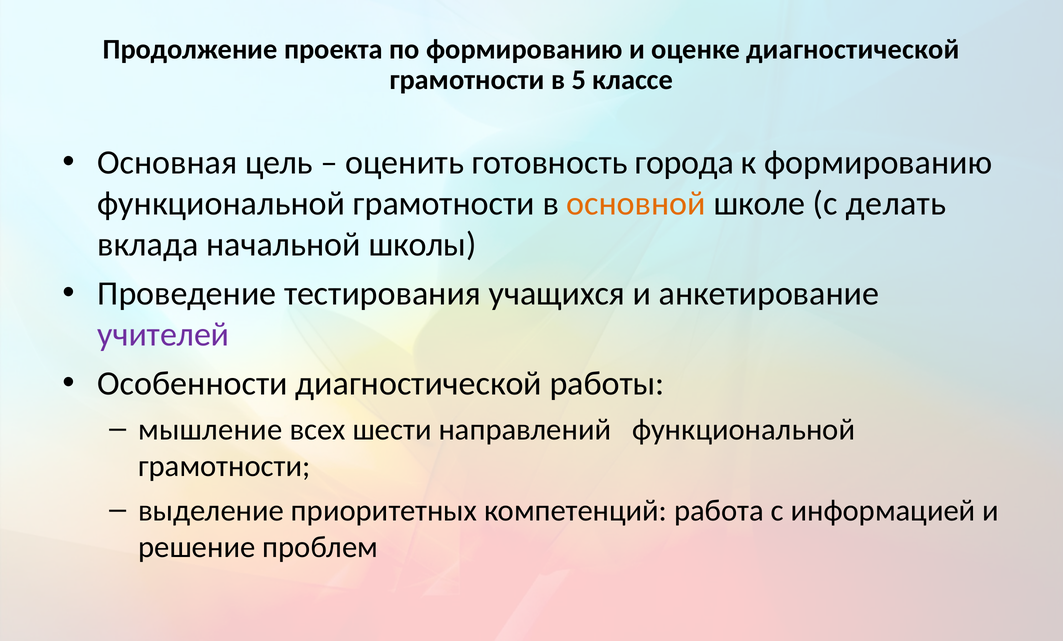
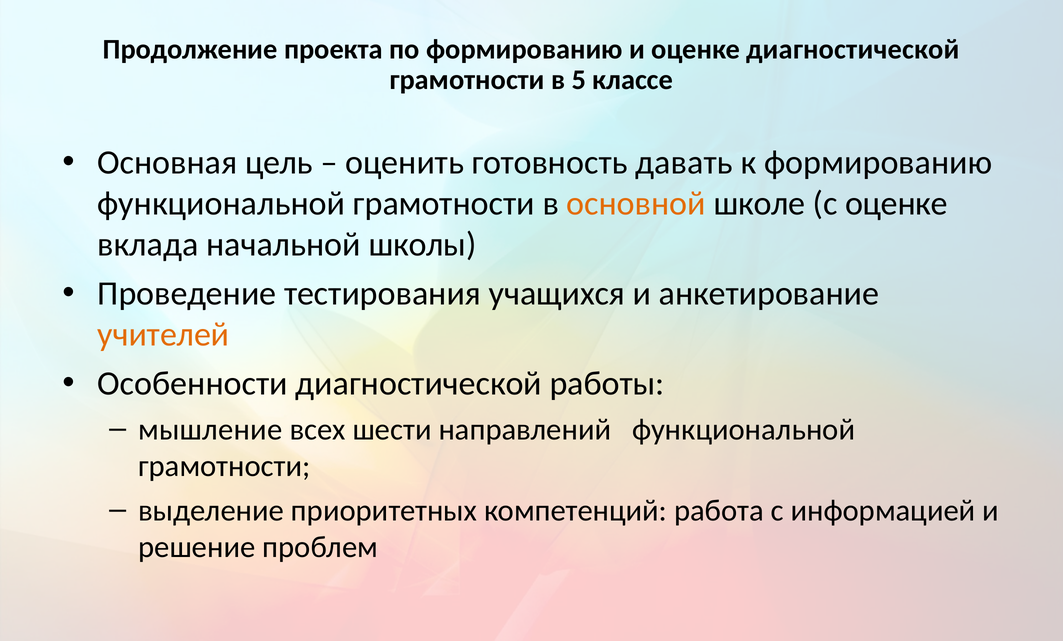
города: города -> давать
с делать: делать -> оценке
учителей colour: purple -> orange
